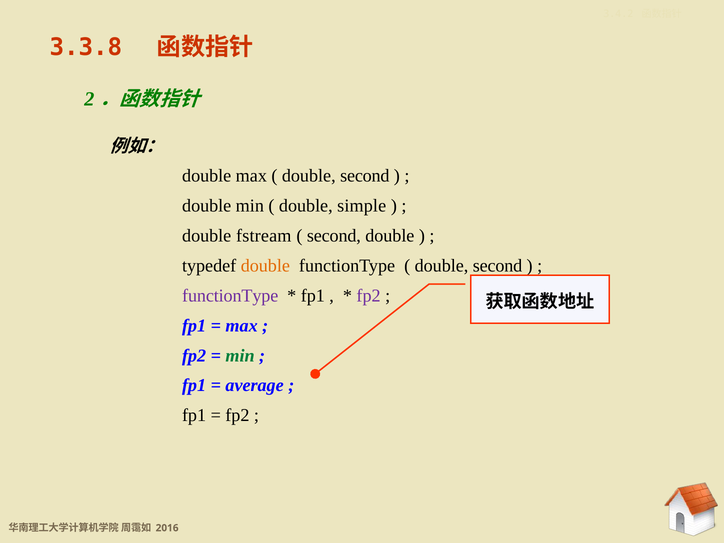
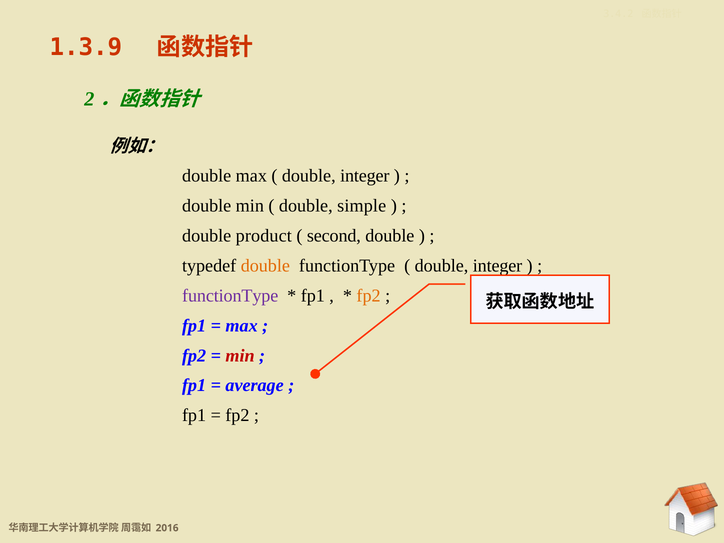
3.3.8: 3.3.8 -> 1.3.9
second at (365, 176): second -> integer
fstream: fstream -> product
second at (498, 266): second -> integer
fp2 at (369, 296) colour: purple -> orange
min at (240, 356) colour: green -> red
